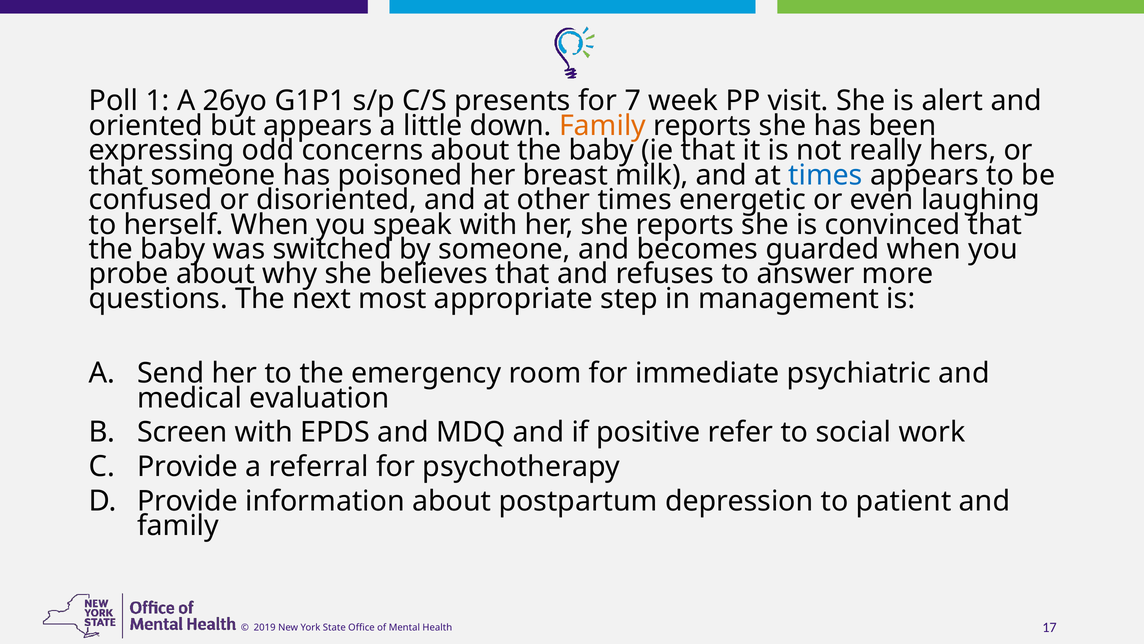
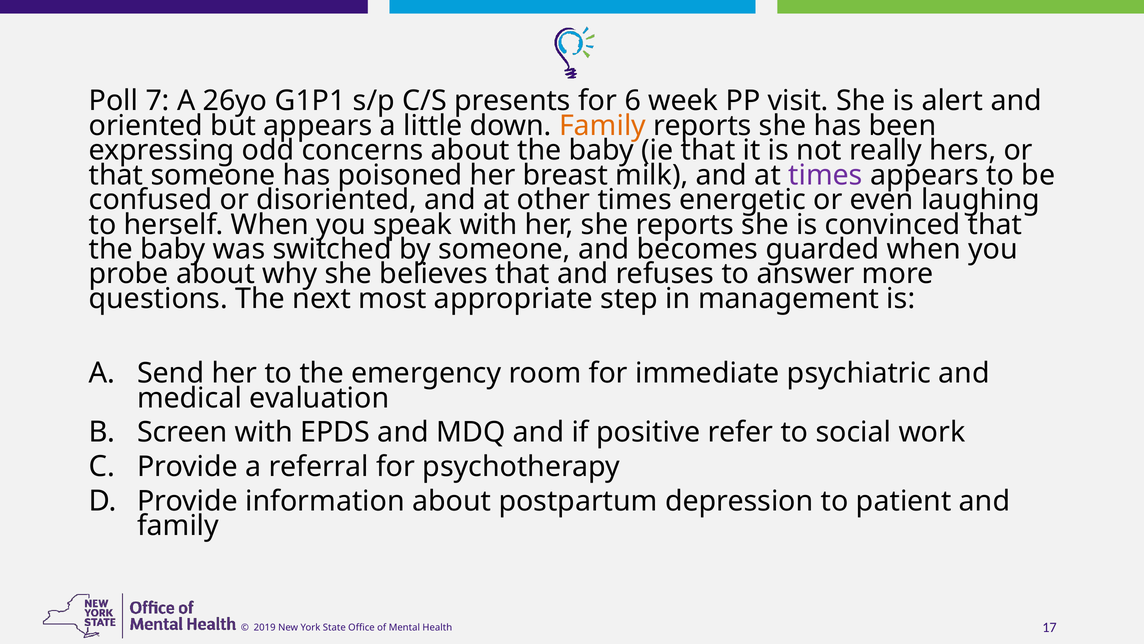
1: 1 -> 7
7: 7 -> 6
times at (825, 175) colour: blue -> purple
